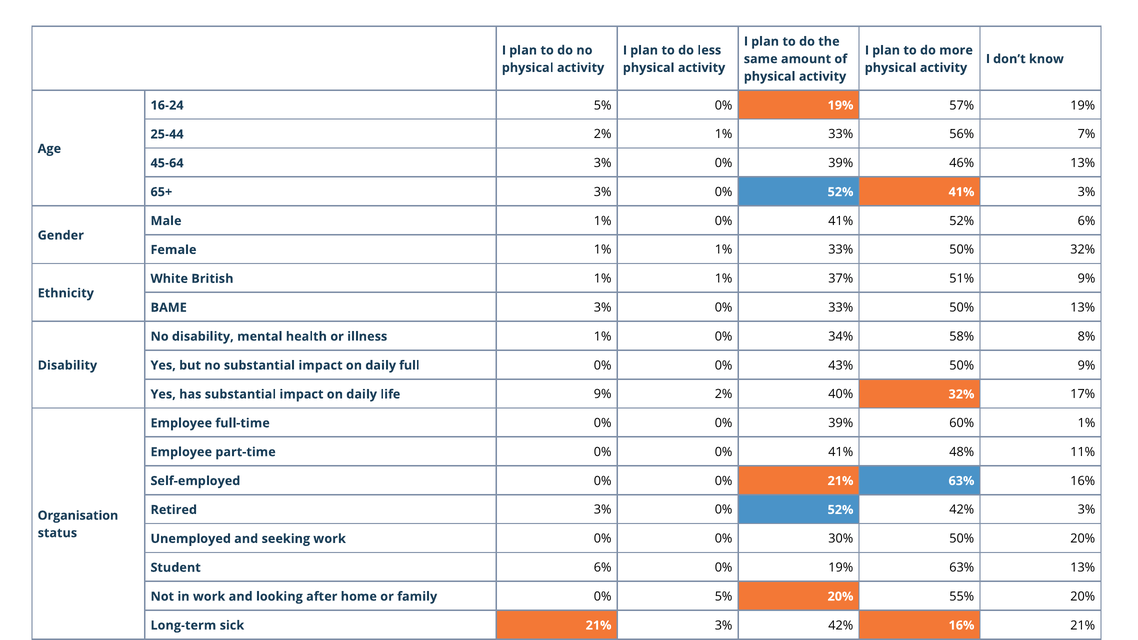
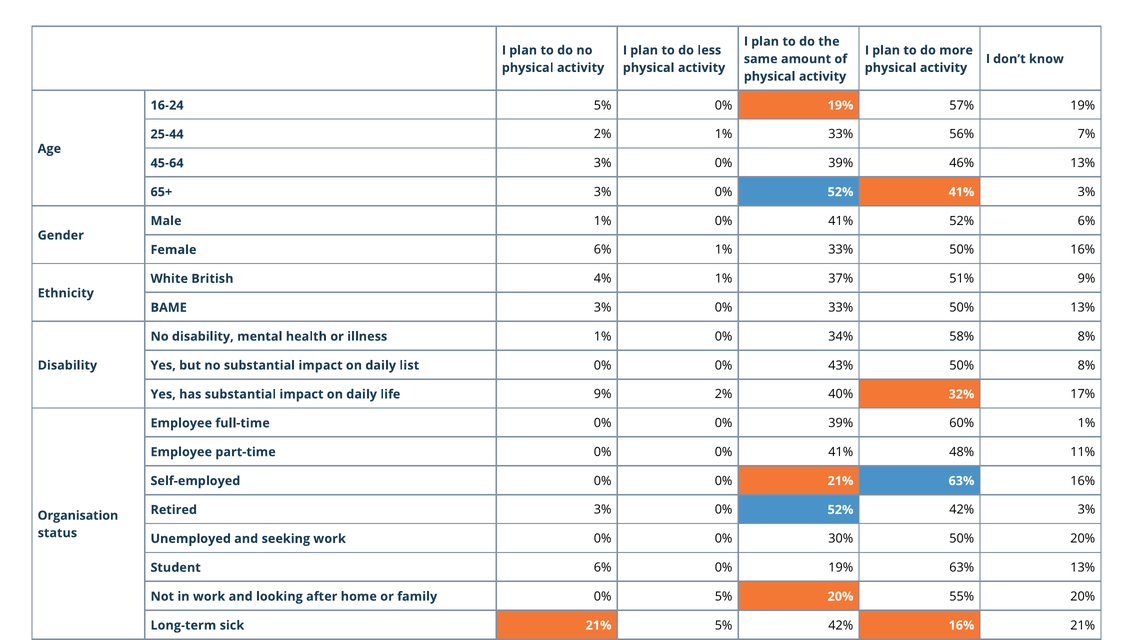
Female 1%: 1% -> 6%
50% 32%: 32% -> 16%
British 1%: 1% -> 4%
full: full -> list
50% 9%: 9% -> 8%
21% 3%: 3% -> 5%
